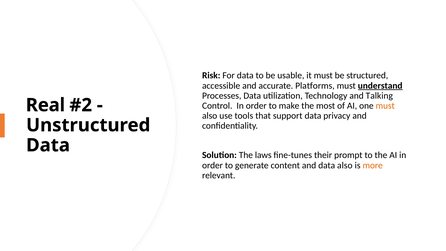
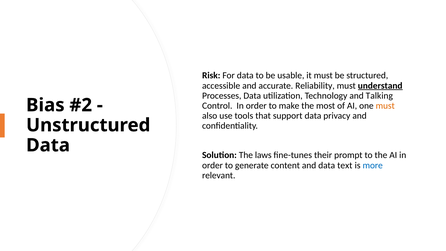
Platforms: Platforms -> Reliability
Real: Real -> Bias
data also: also -> text
more colour: orange -> blue
